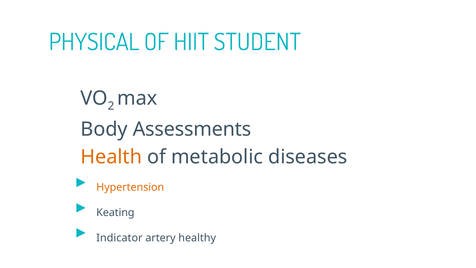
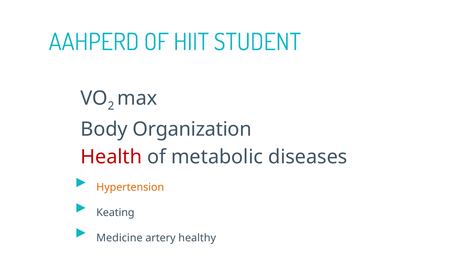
PHYSICAL: PHYSICAL -> AAHPERD
Assessments: Assessments -> Organization
Health colour: orange -> red
Indicator: Indicator -> Medicine
